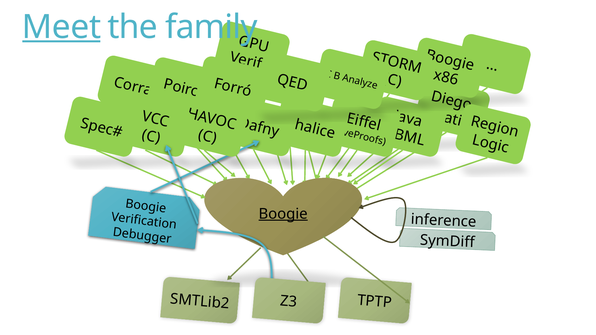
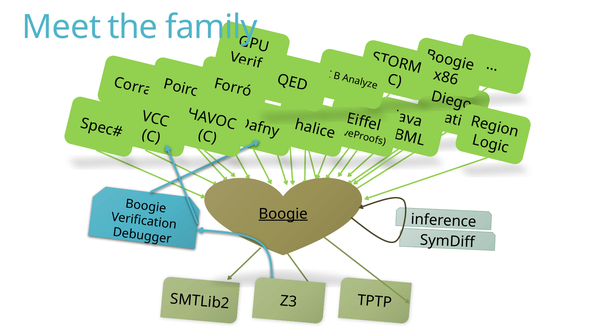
Meet underline: present -> none
